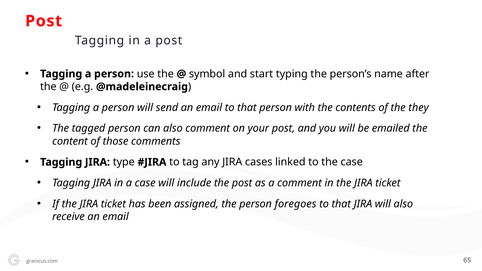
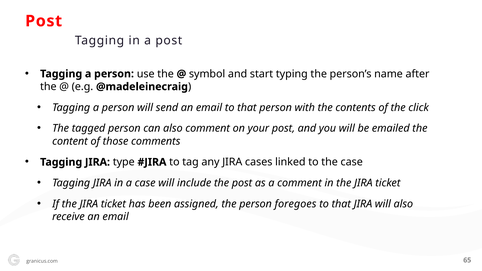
they: they -> click
